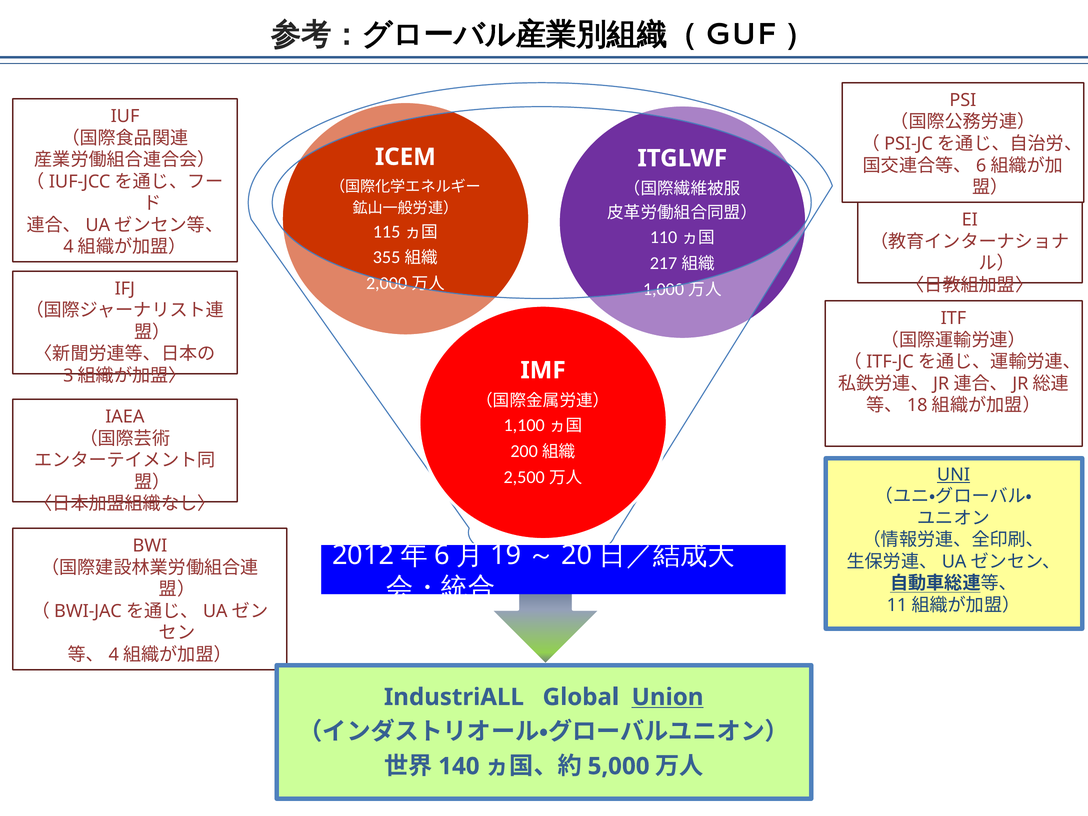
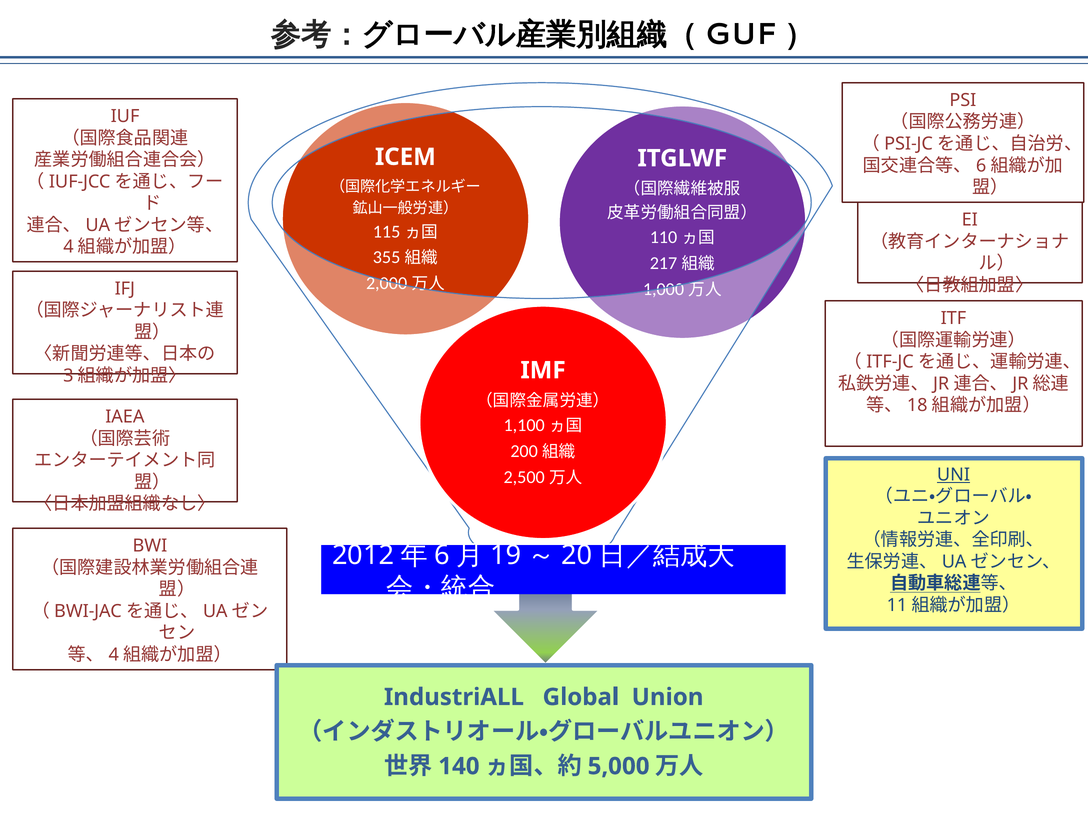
Union underline: present -> none
